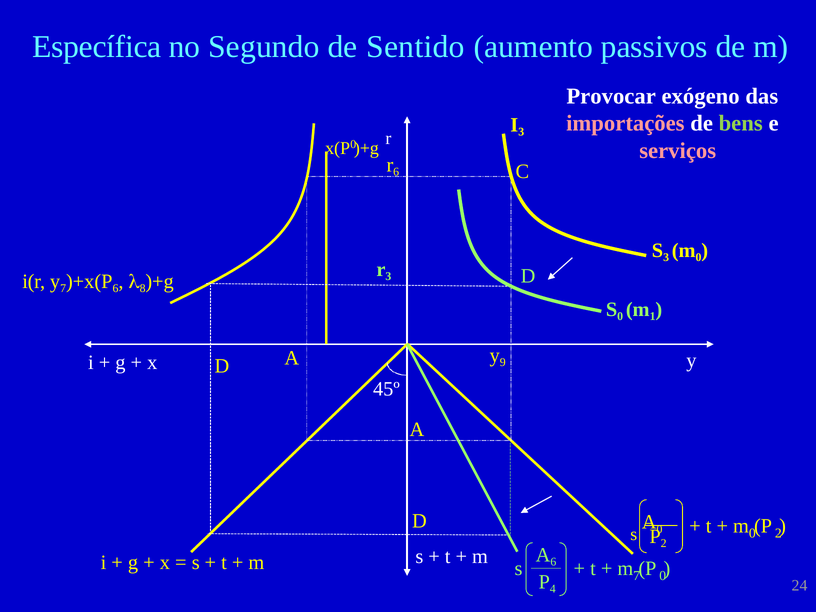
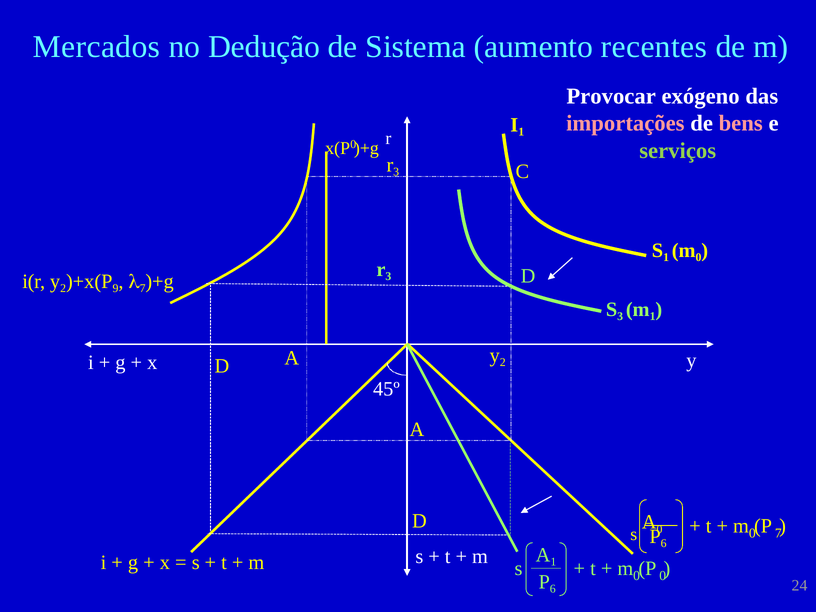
Específica: Específica -> Mercados
Segundo: Segundo -> Dedução
Sentido: Sentido -> Sistema
passivos: passivos -> recentes
bens colour: light green -> pink
I 3: 3 -> 1
serviços colour: pink -> light green
6 at (396, 172): 6 -> 3
S 3: 3 -> 1
i(r y 7: 7 -> 2
6 at (116, 289): 6 -> 9
8 at (143, 289): 8 -> 7
S 0: 0 -> 3
9 at (503, 362): 9 -> 2
0 2: 2 -> 7
2 at (664, 543): 2 -> 6
A 6: 6 -> 1
s 7: 7 -> 0
4 at (553, 589): 4 -> 6
